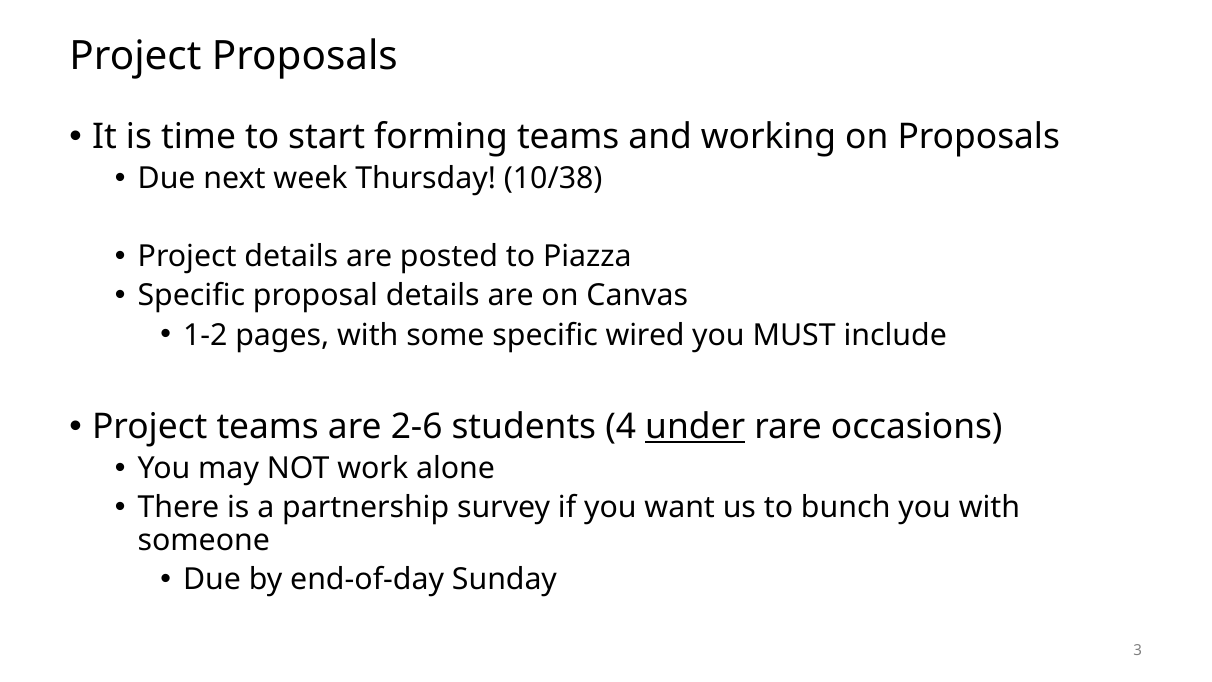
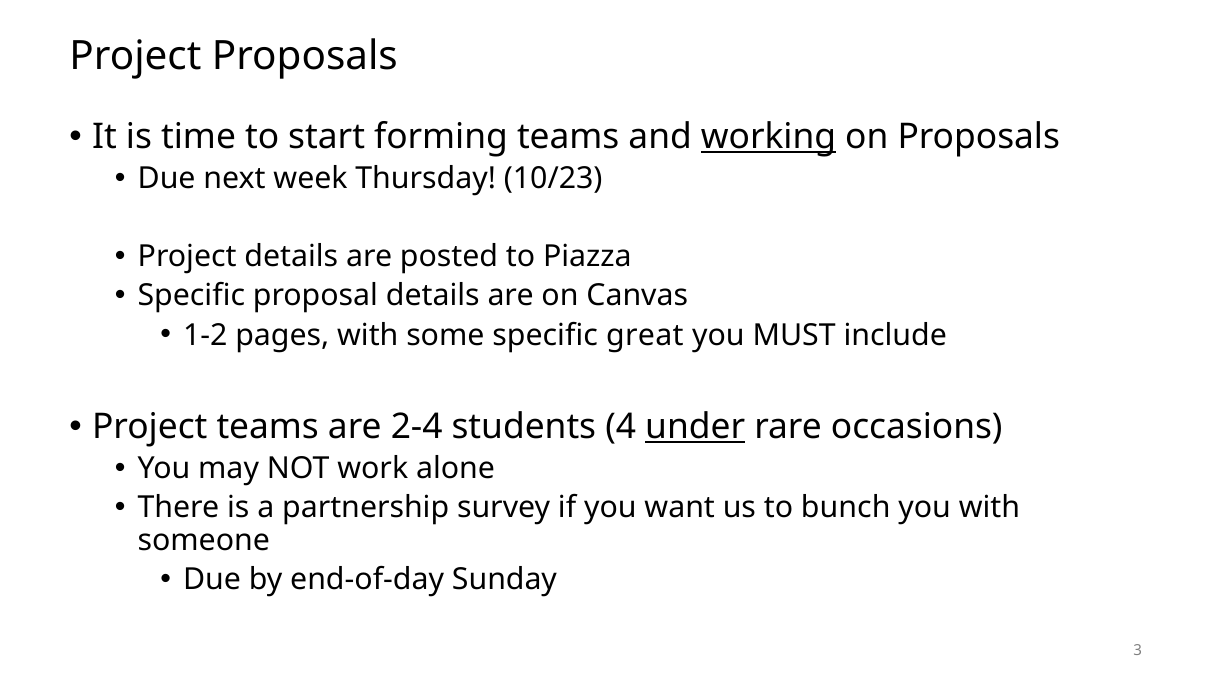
working underline: none -> present
10/38: 10/38 -> 10/23
wired: wired -> great
2-6: 2-6 -> 2-4
